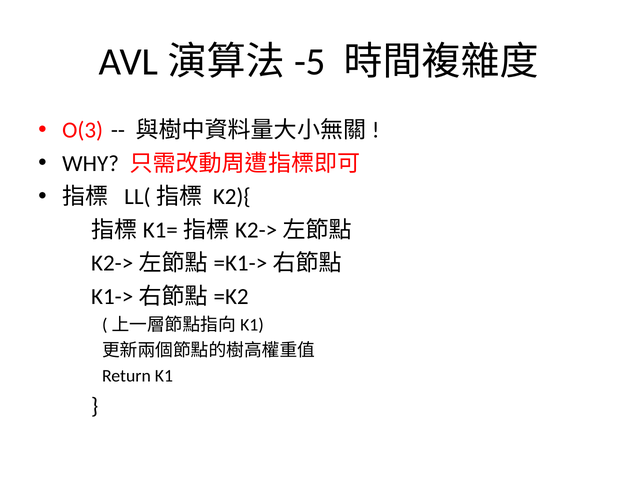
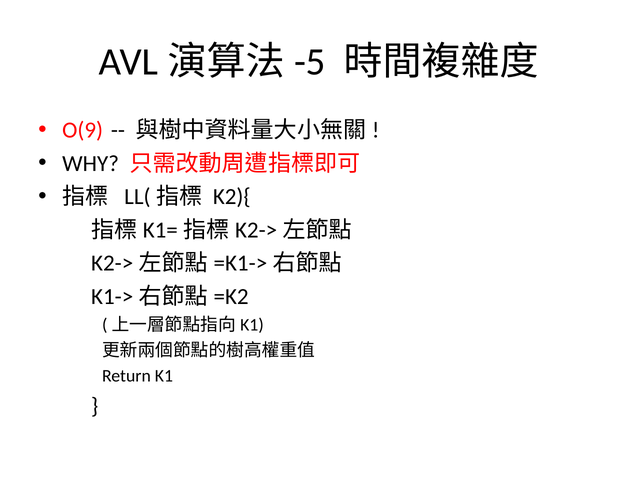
O(3: O(3 -> O(9
